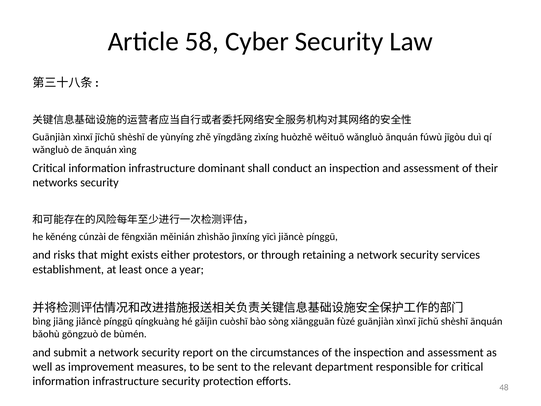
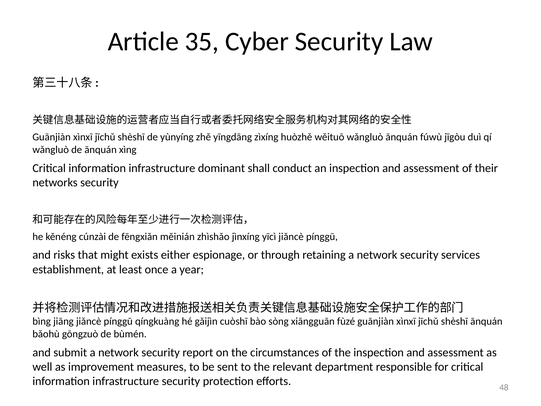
58: 58 -> 35
protestors: protestors -> espionage
